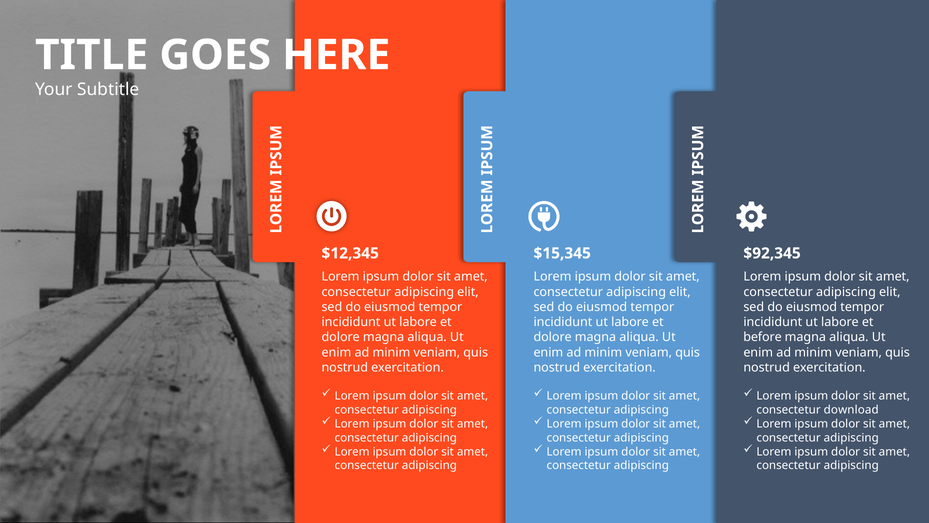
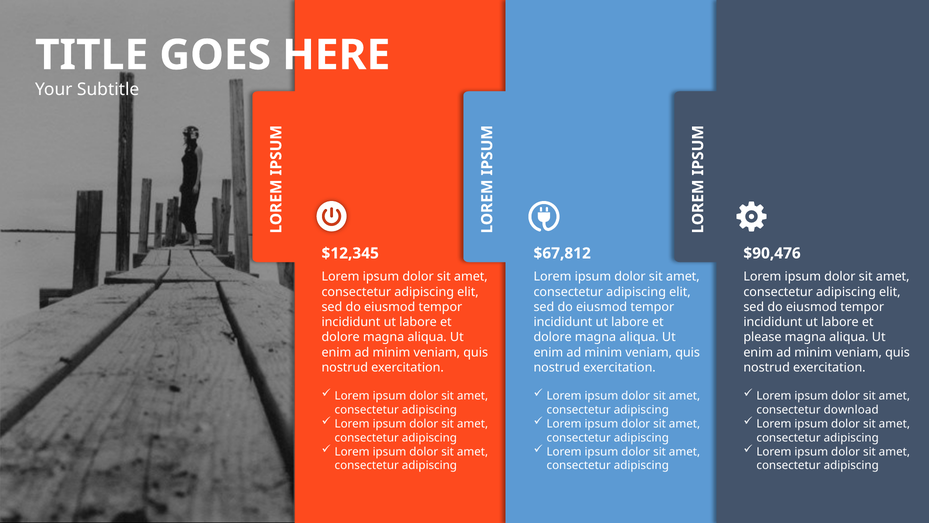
$15,345: $15,345 -> $67,812
$92,345: $92,345 -> $90,476
before: before -> please
